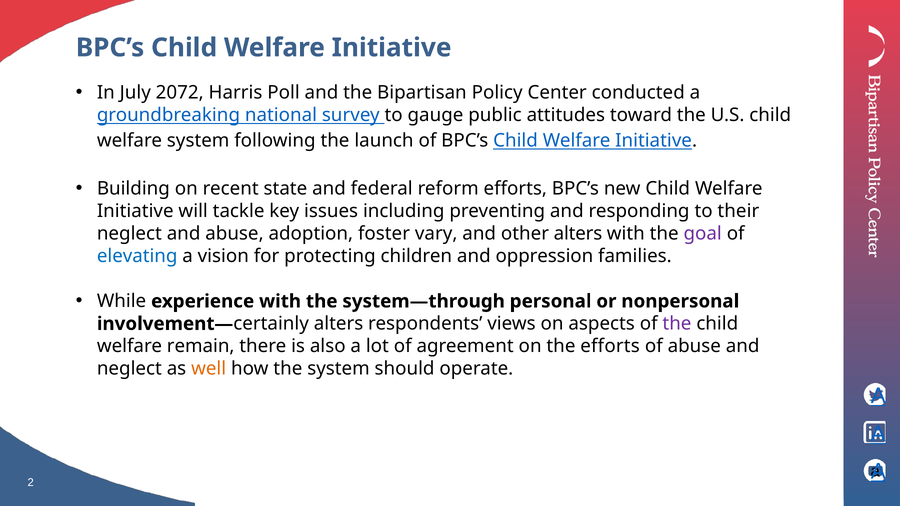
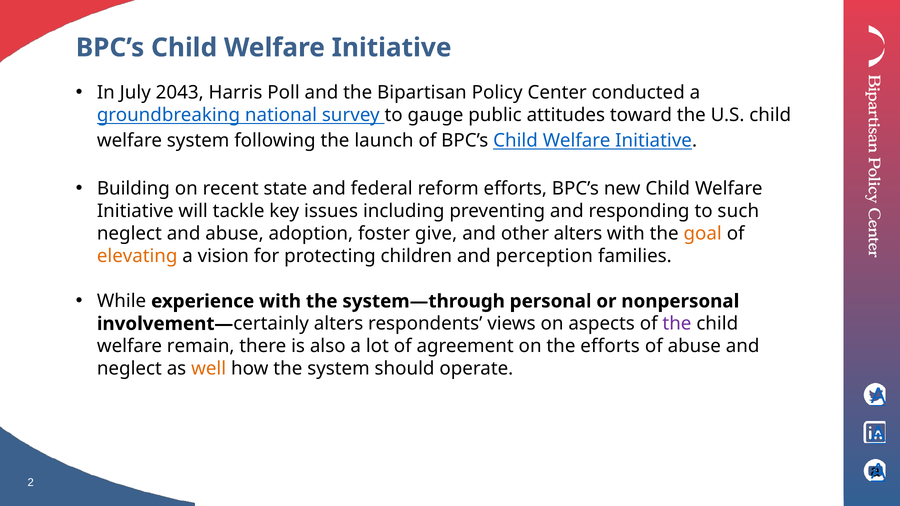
2072: 2072 -> 2043
their: their -> such
vary: vary -> give
goal colour: purple -> orange
elevating colour: blue -> orange
oppression: oppression -> perception
